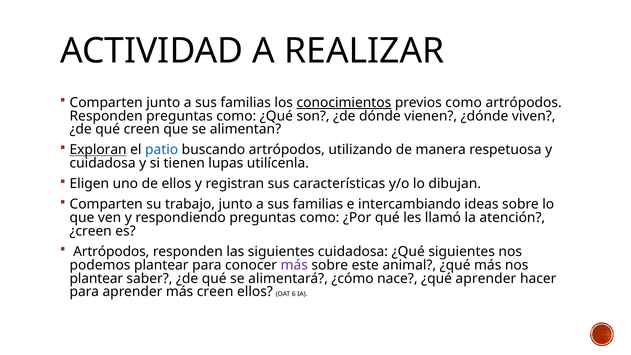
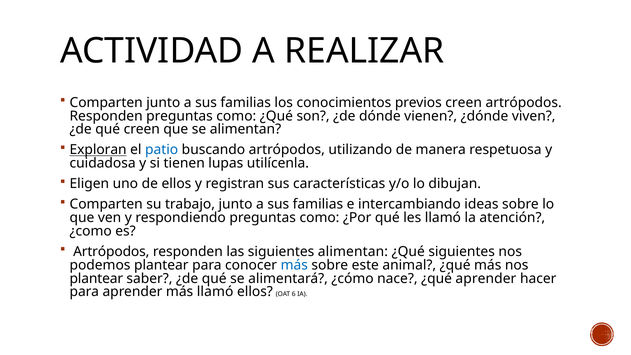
conocimientos underline: present -> none
previos como: como -> creen
¿creen: ¿creen -> ¿como
siguientes cuidadosa: cuidadosa -> alimentan
más at (294, 265) colour: purple -> blue
más creen: creen -> llamó
